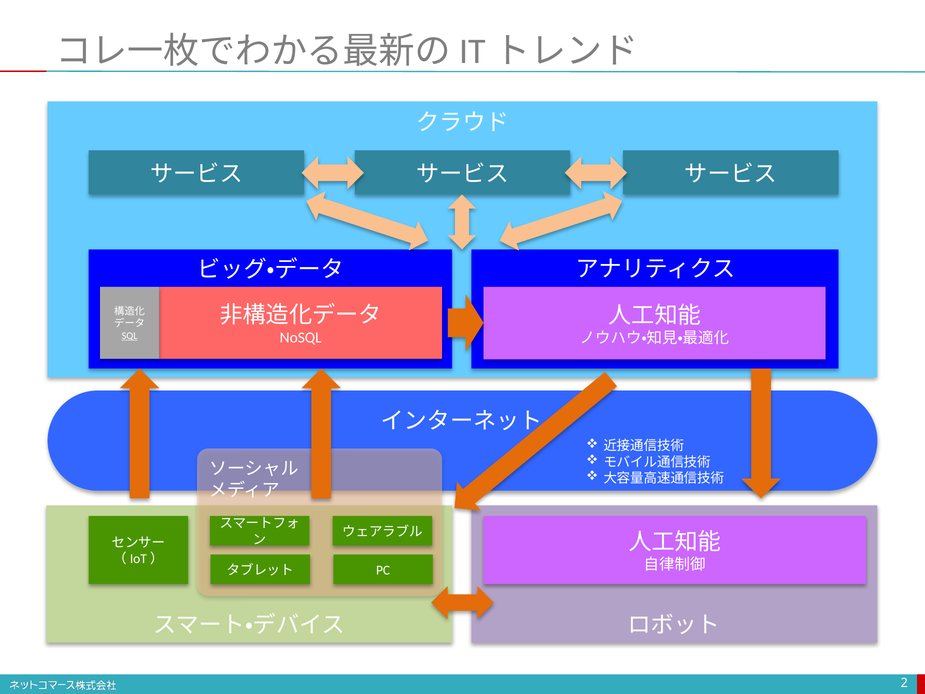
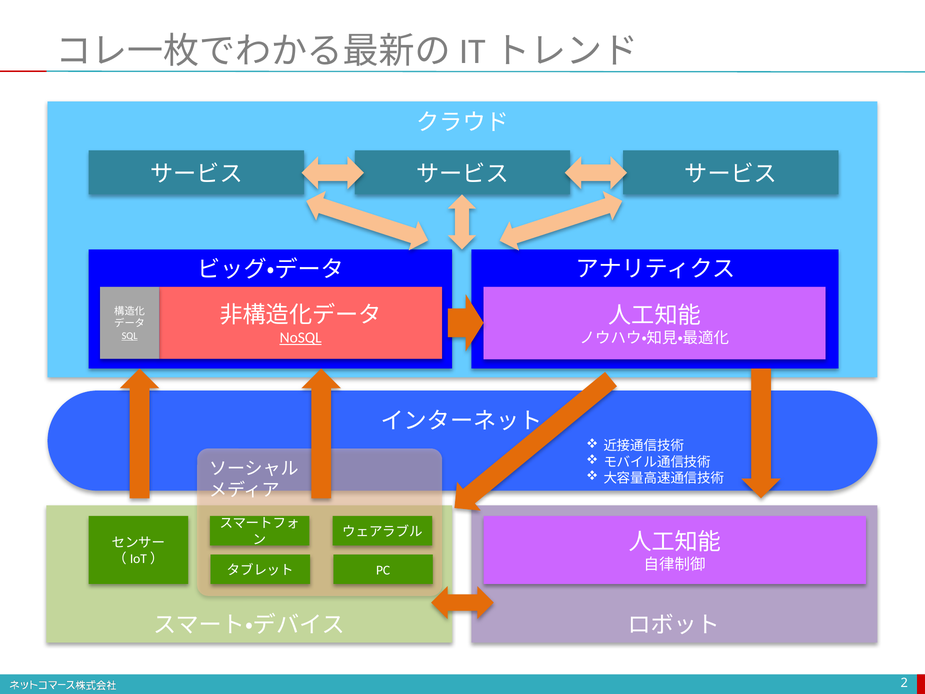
NoSQL underline: none -> present
